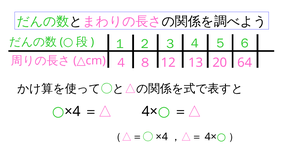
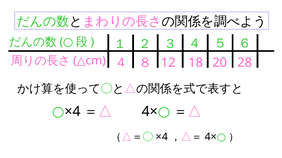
13: 13 -> 18
64: 64 -> 28
